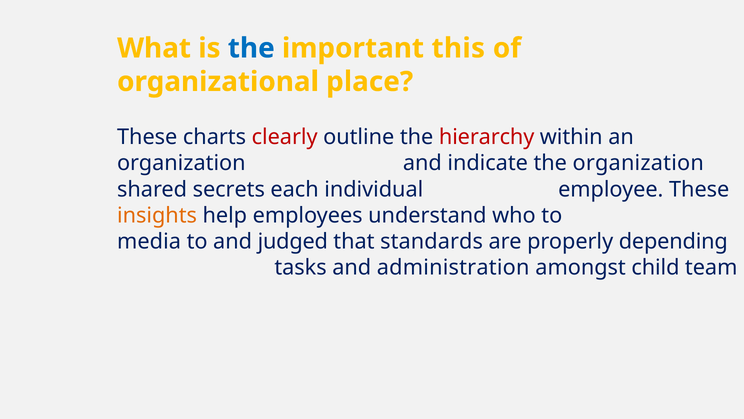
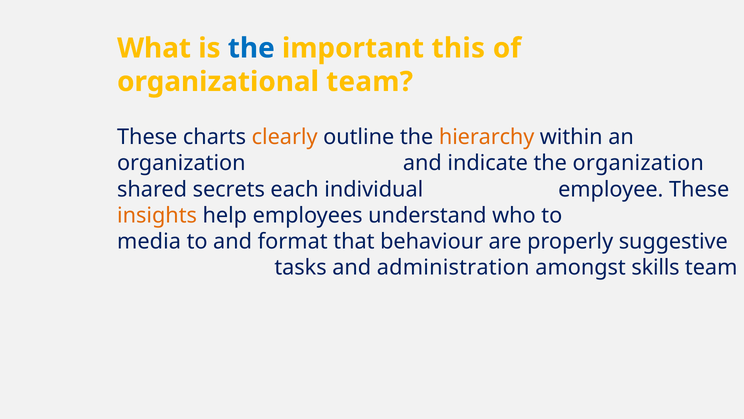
organizational place: place -> team
clearly colour: red -> orange
hierarchy colour: red -> orange
judged: judged -> format
standards: standards -> behaviour
depending: depending -> suggestive
child: child -> skills
